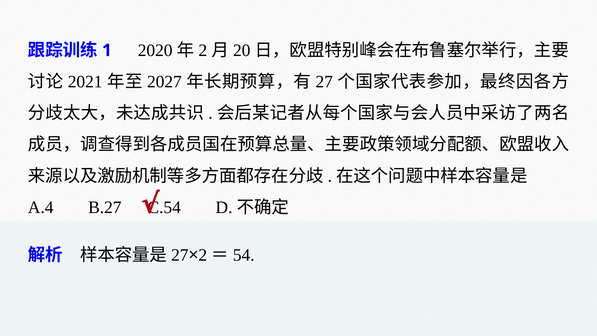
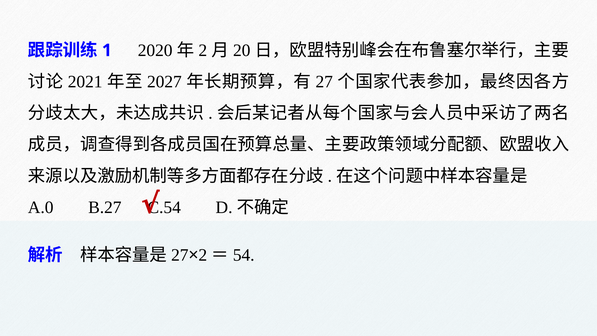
A.4: A.4 -> A.0
